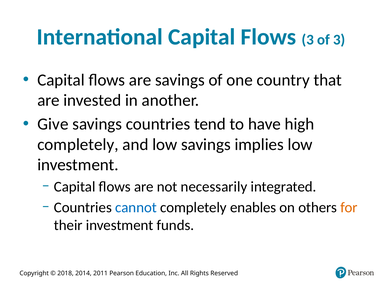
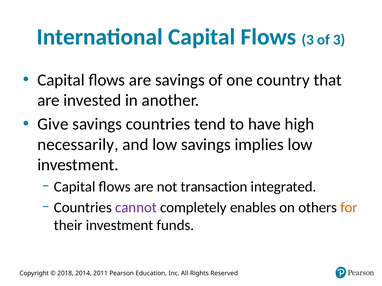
completely at (78, 145): completely -> necessarily
necessarily: necessarily -> transaction
cannot colour: blue -> purple
